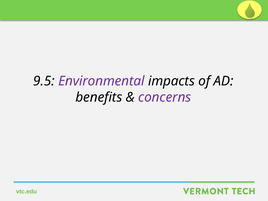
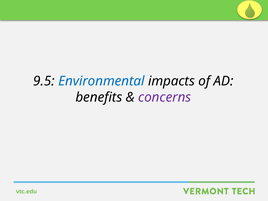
Environmental colour: purple -> blue
